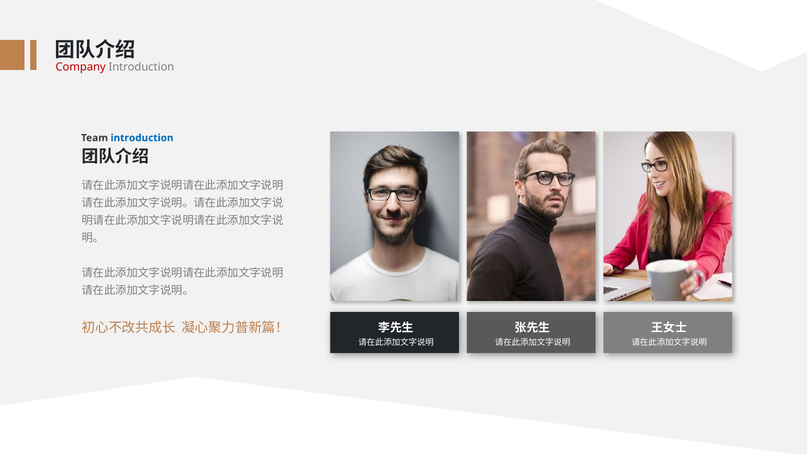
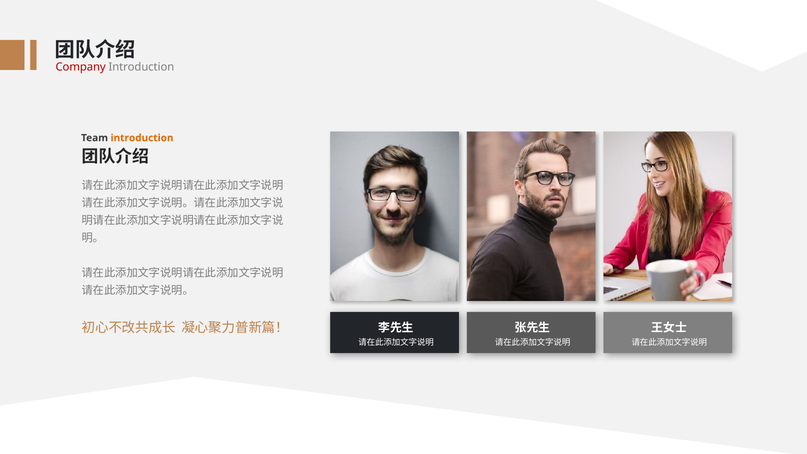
introduction at (142, 138) colour: blue -> orange
